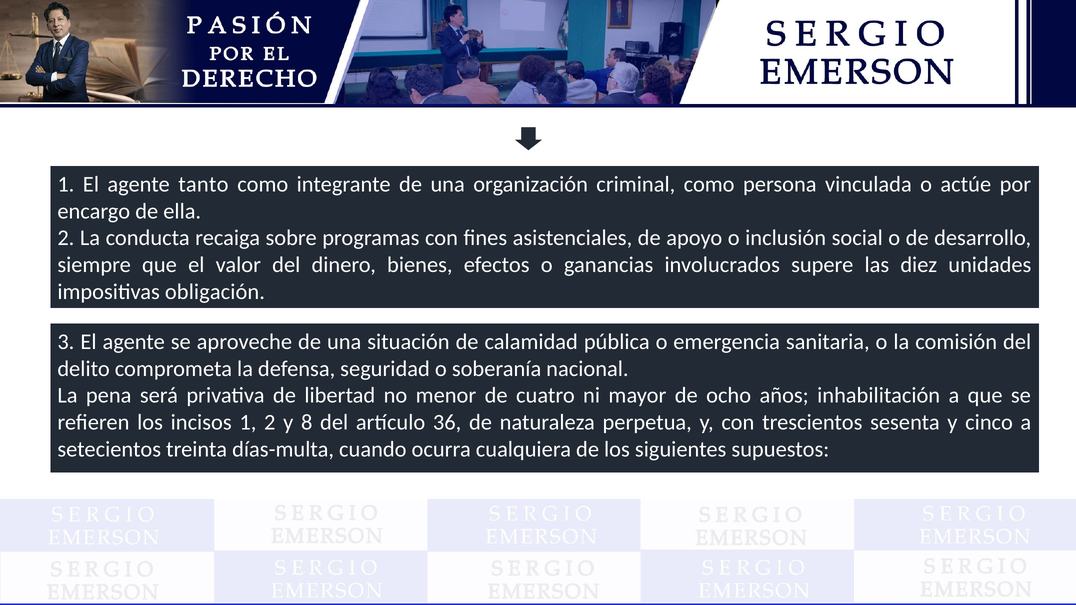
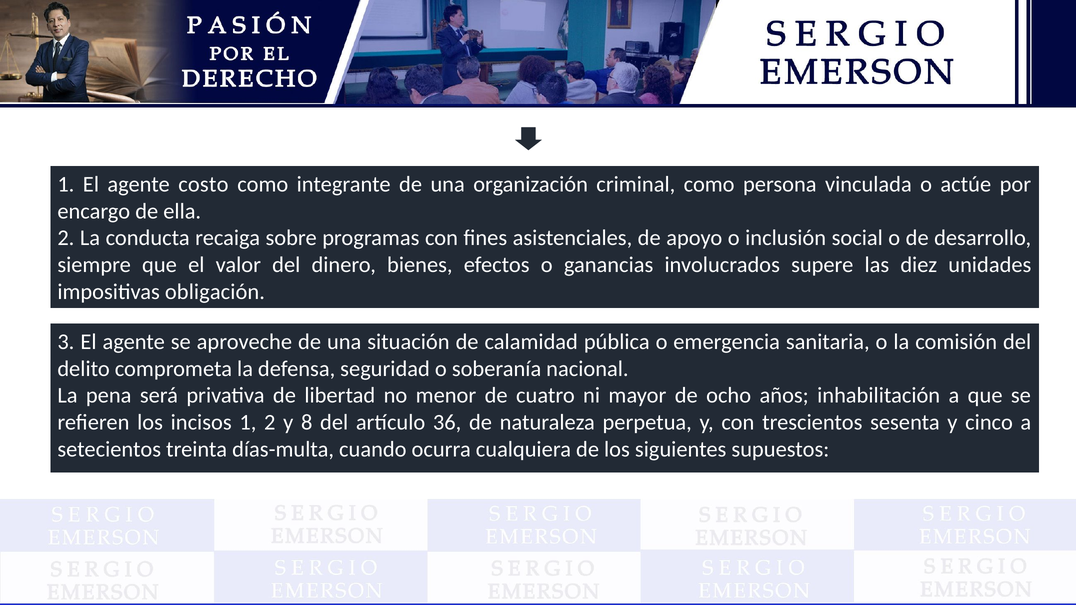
tanto: tanto -> costo
